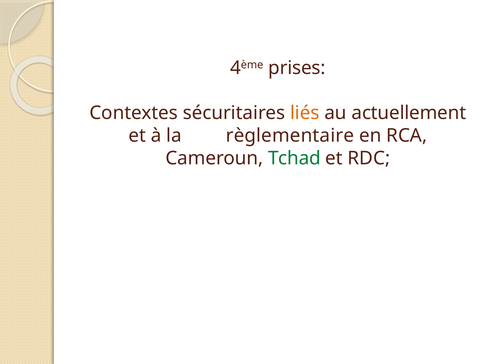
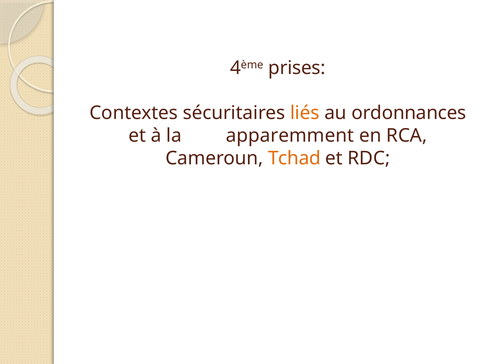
actuellement: actuellement -> ordonnances
règlementaire: règlementaire -> apparemment
Tchad colour: green -> orange
